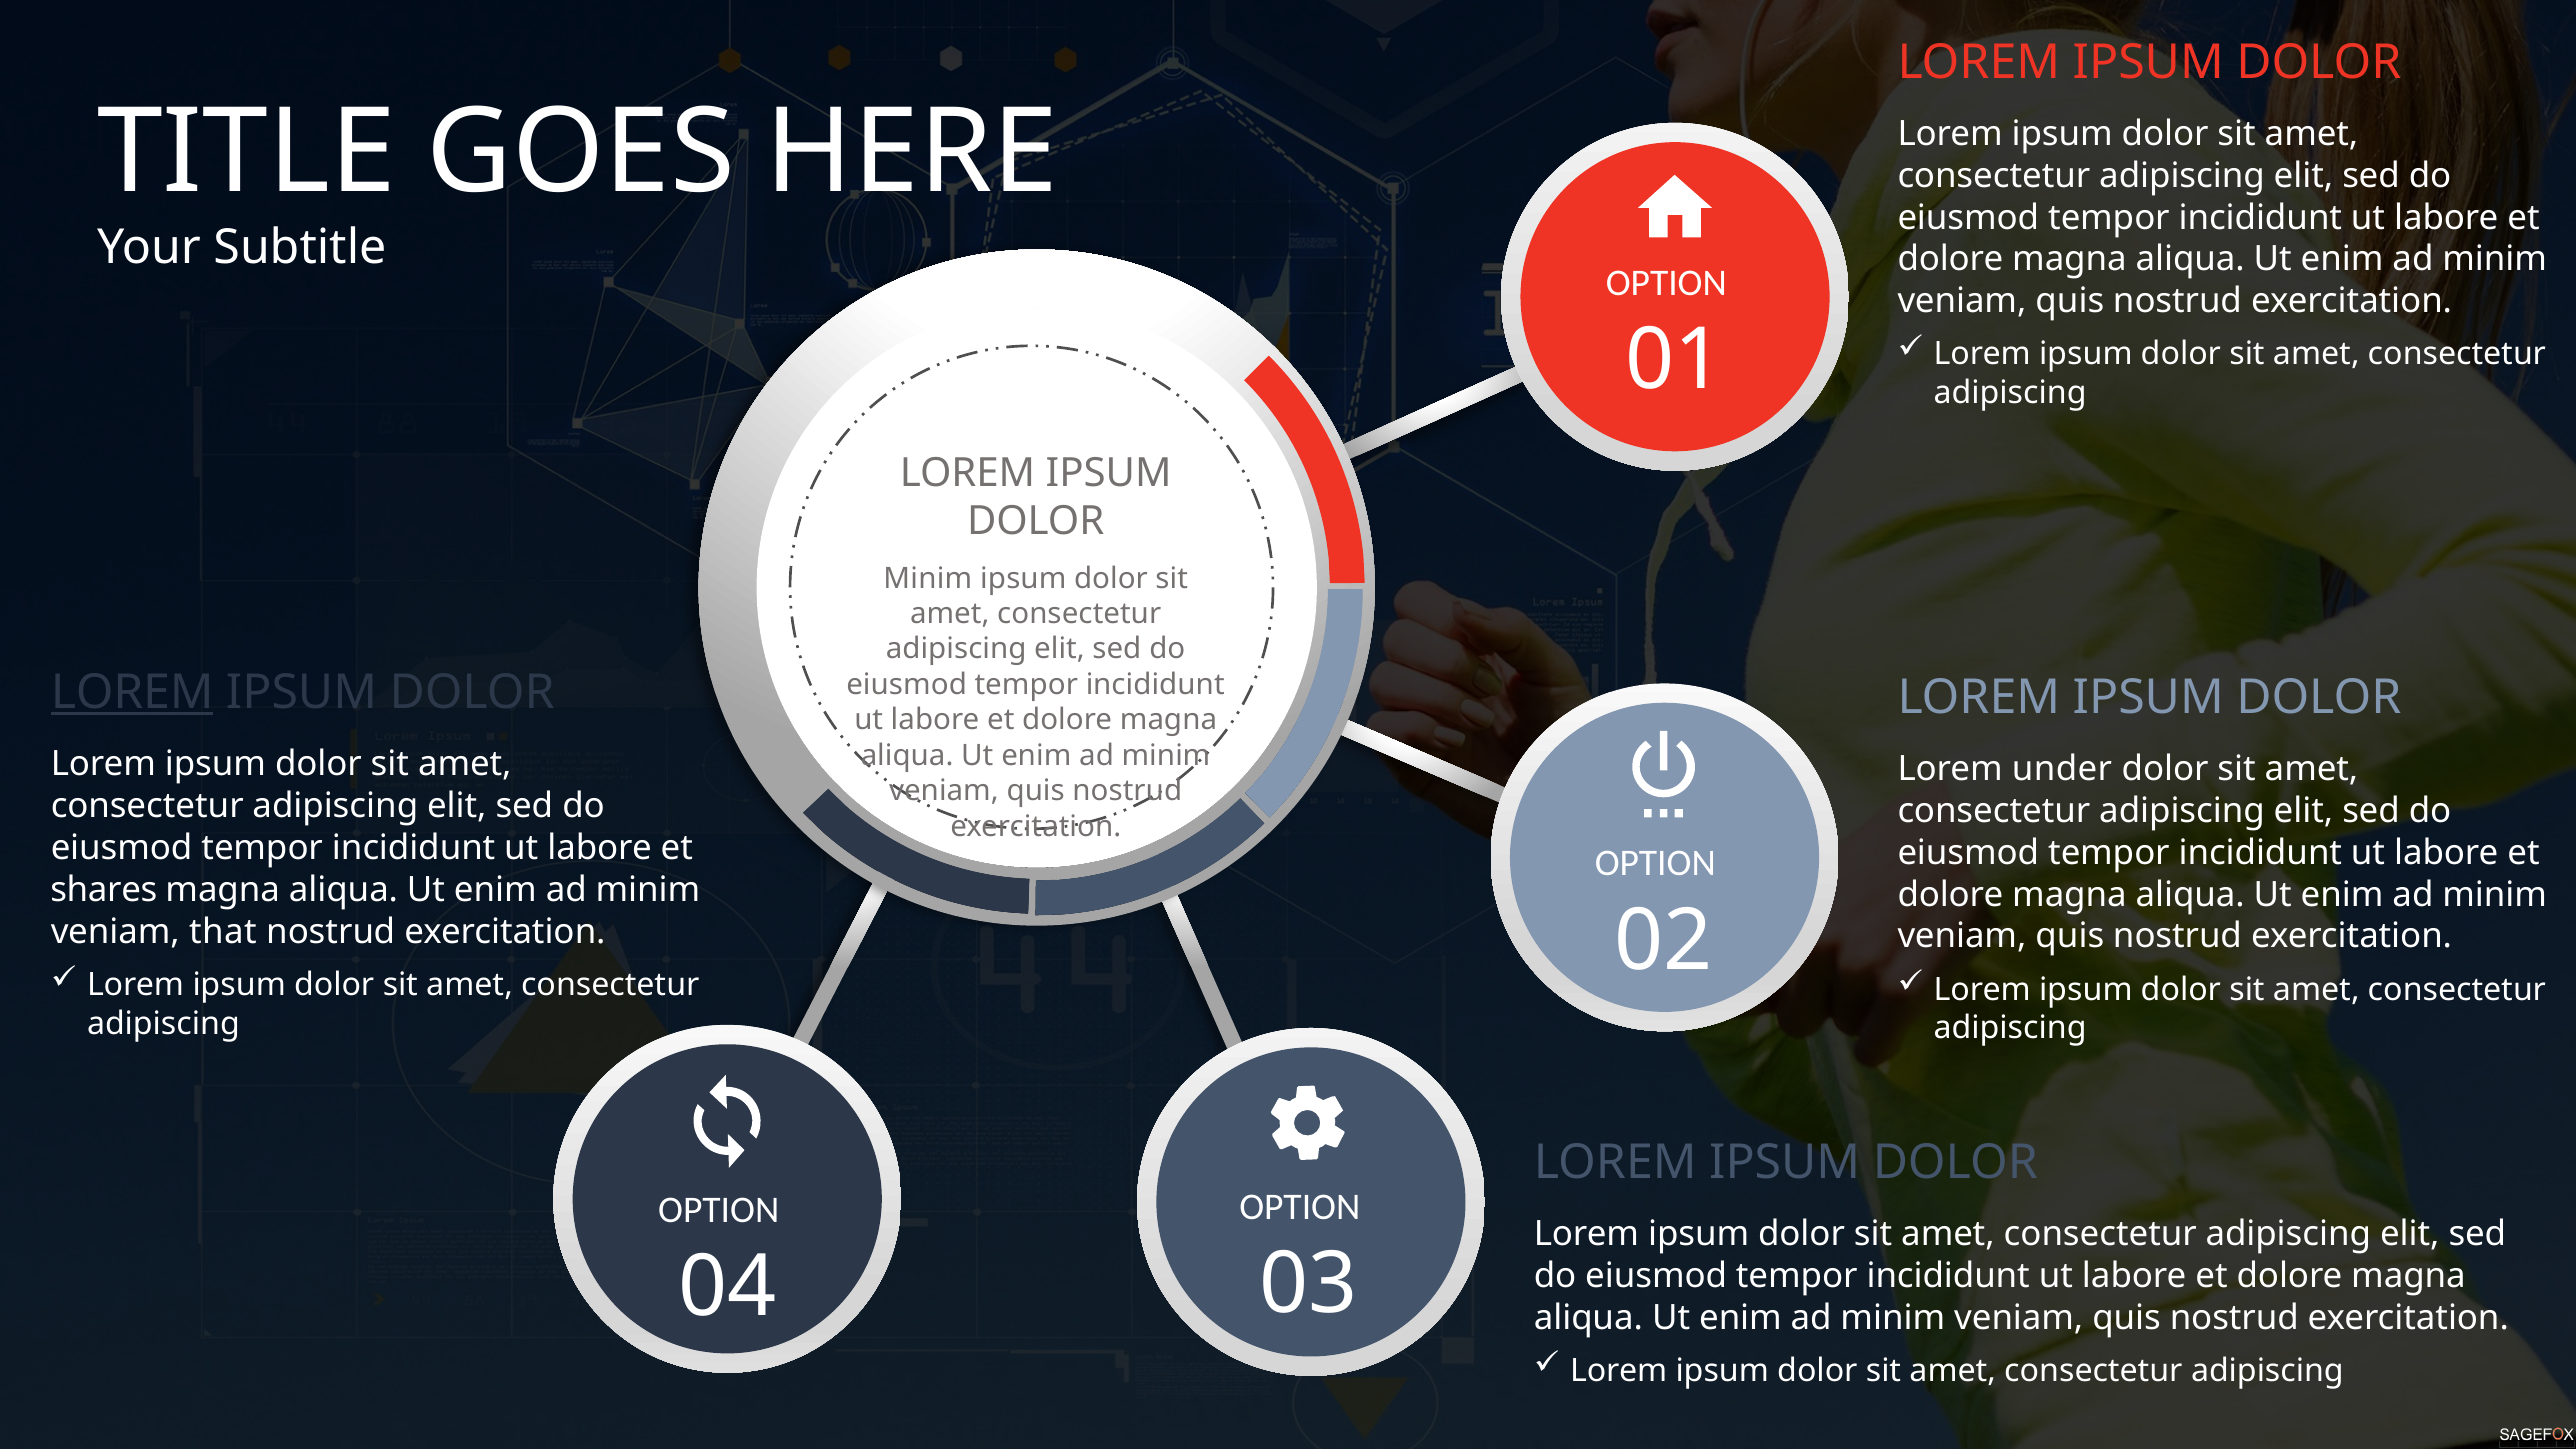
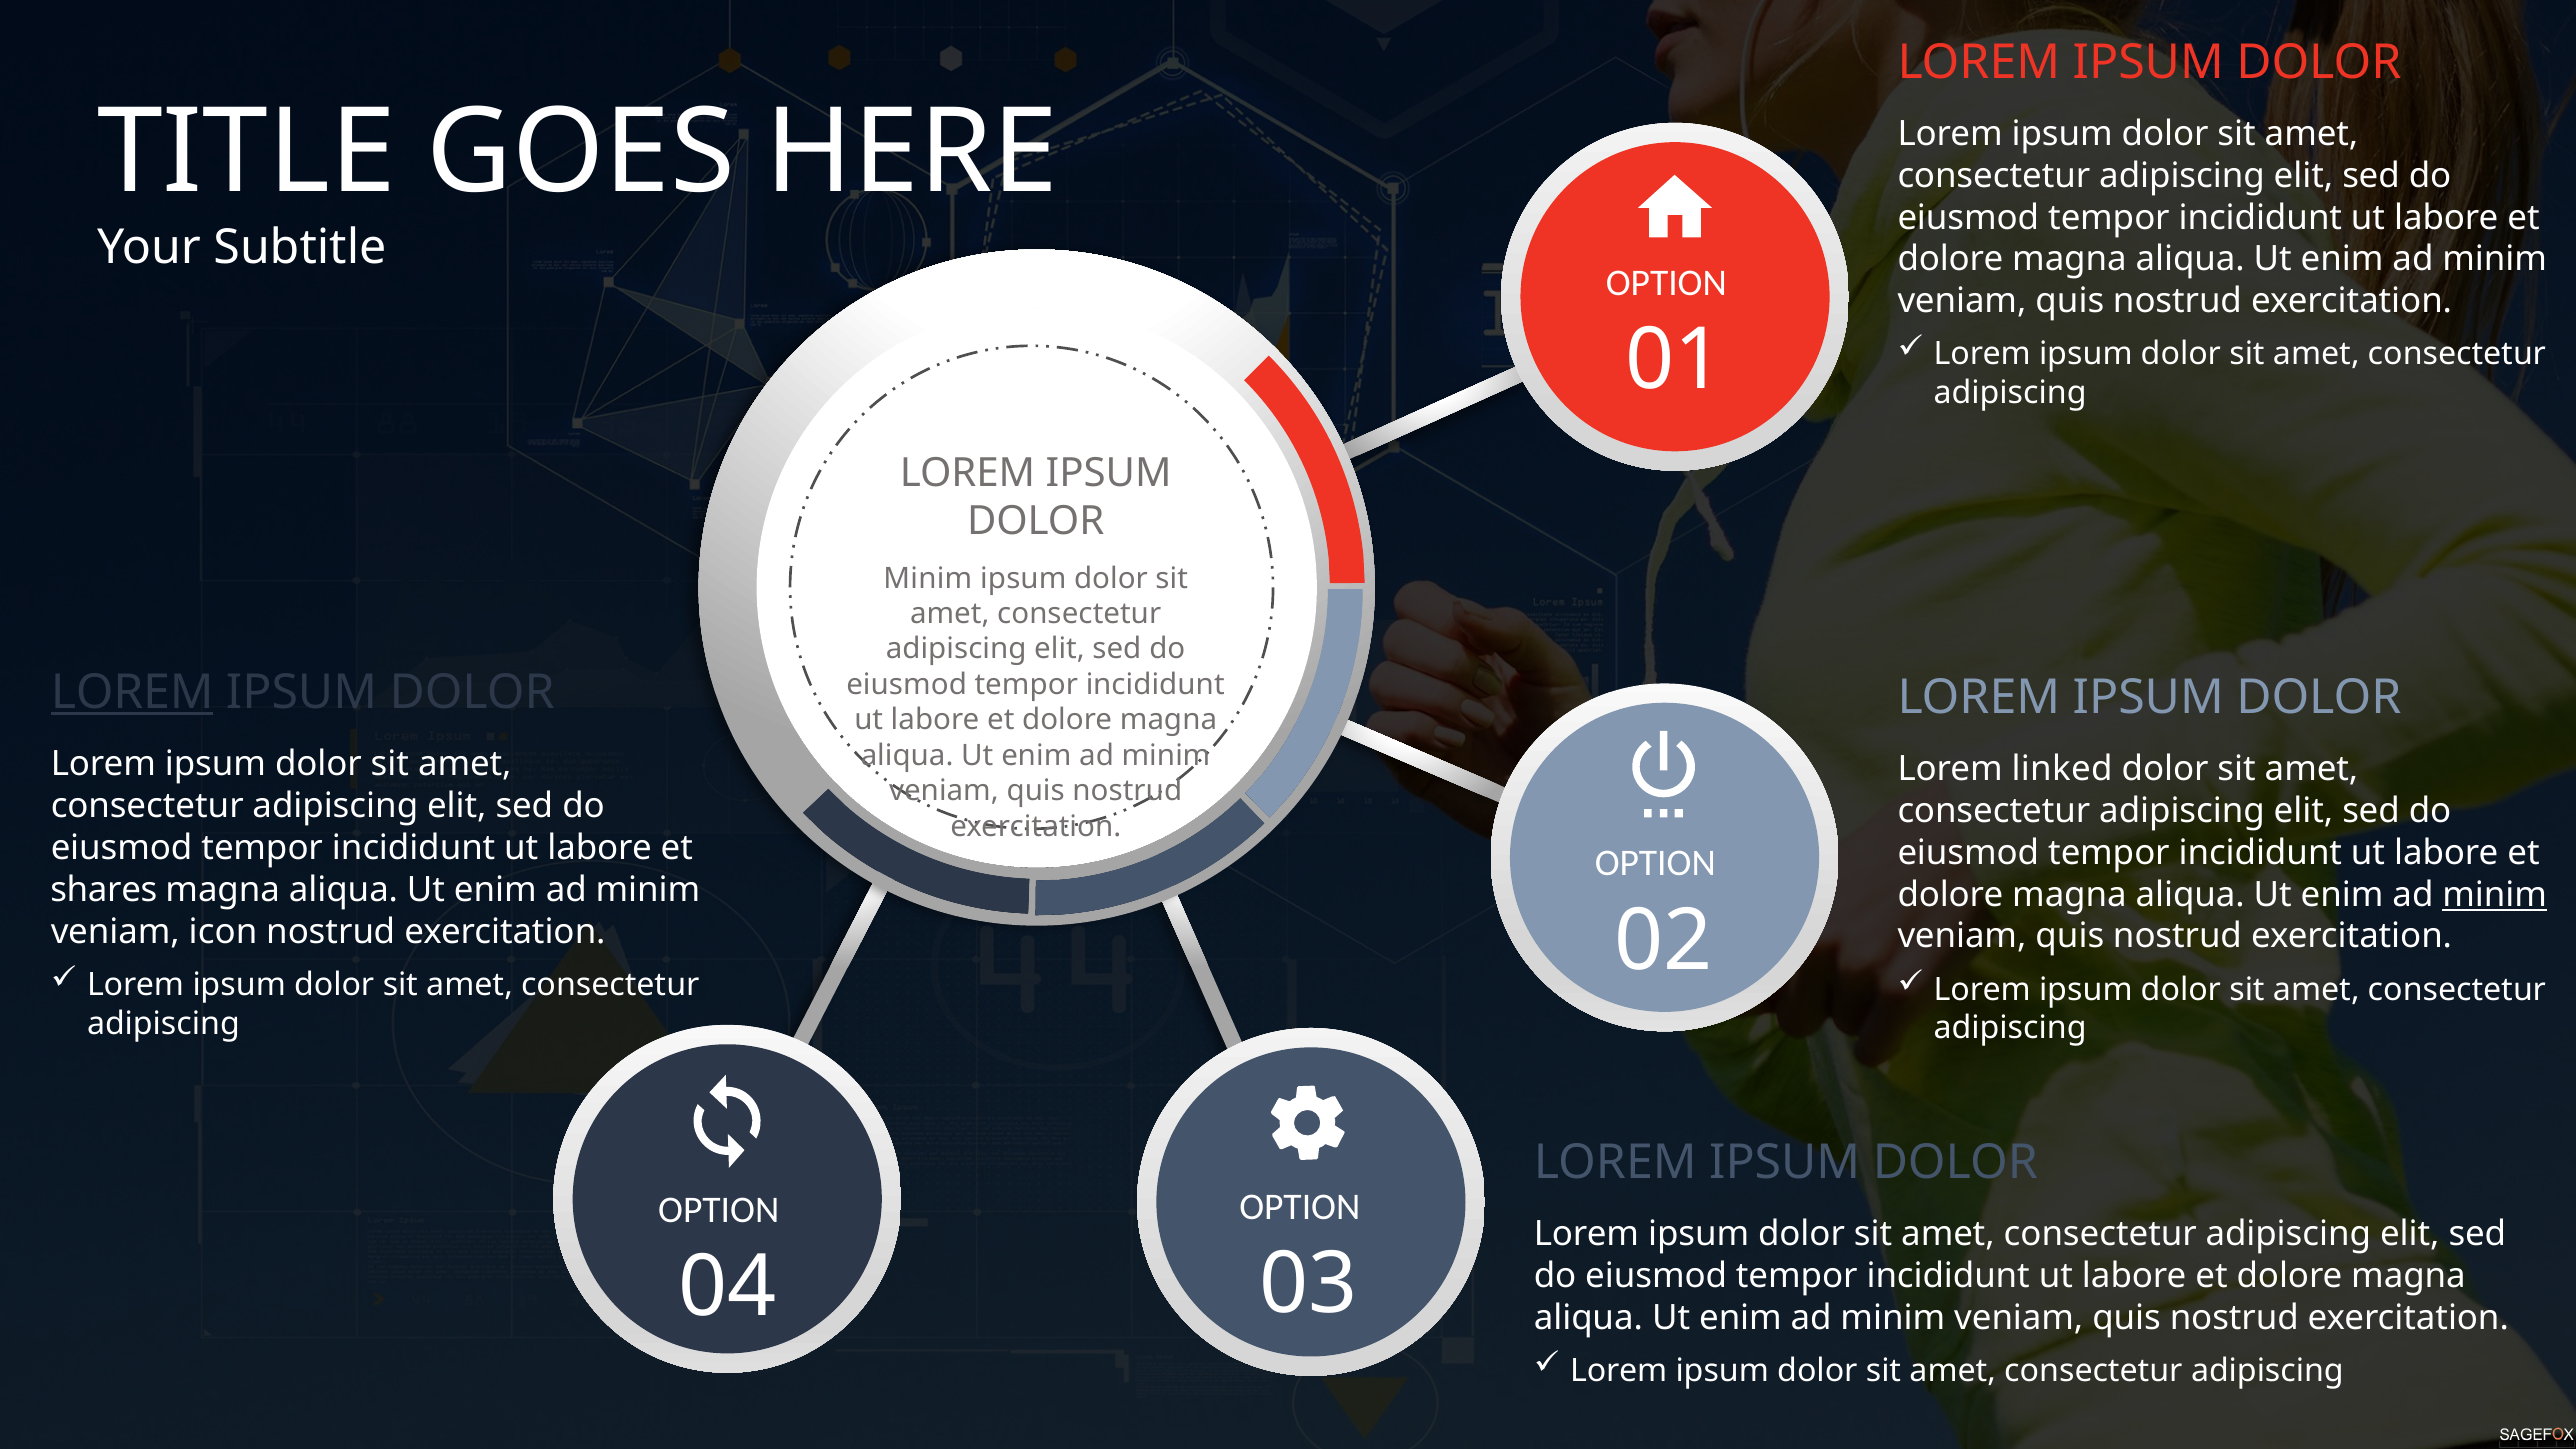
under: under -> linked
minim at (2495, 895) underline: none -> present
that: that -> icon
